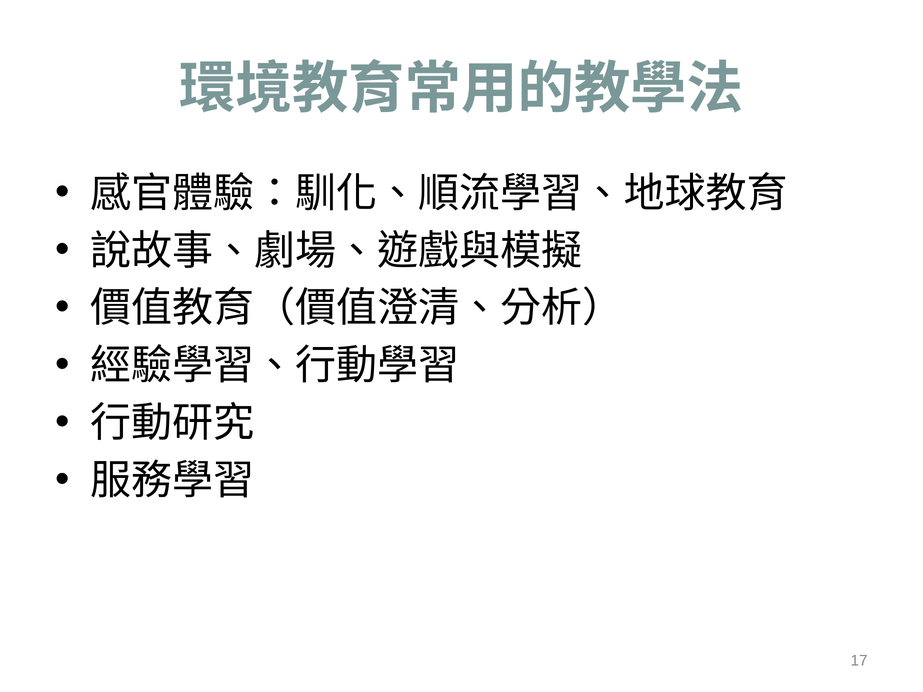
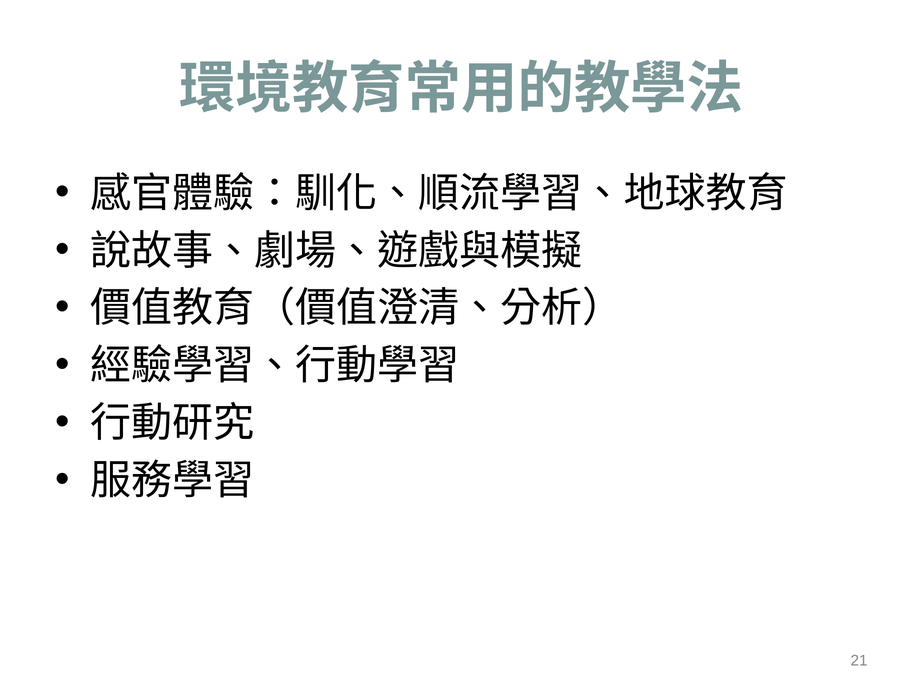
17: 17 -> 21
